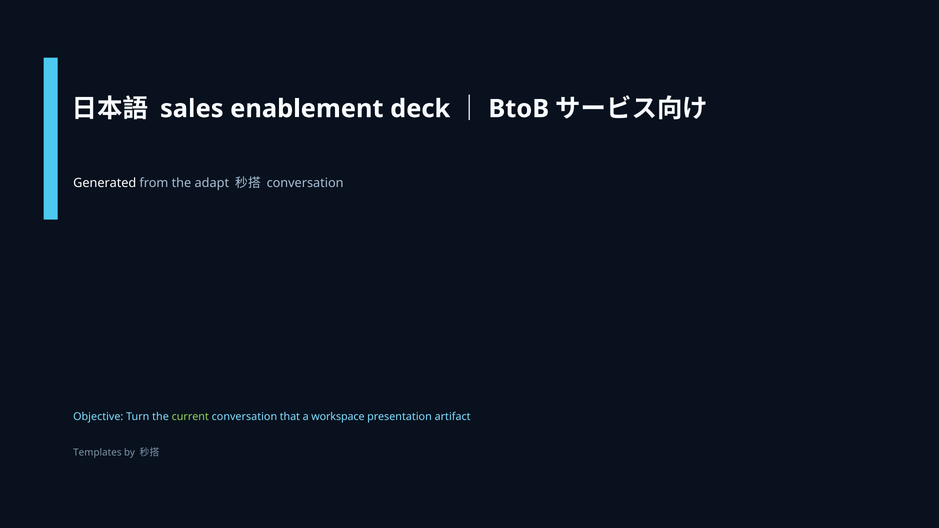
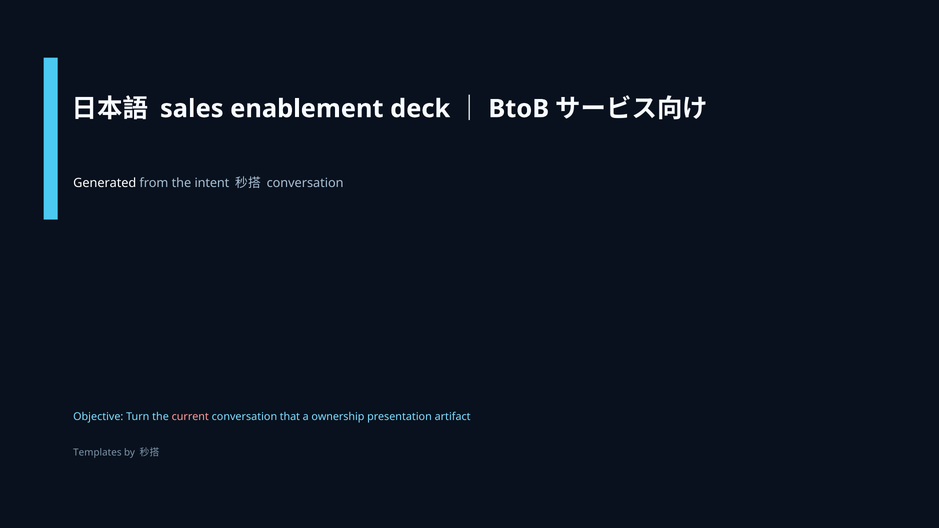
adapt: adapt -> intent
current colour: light green -> pink
workspace: workspace -> ownership
